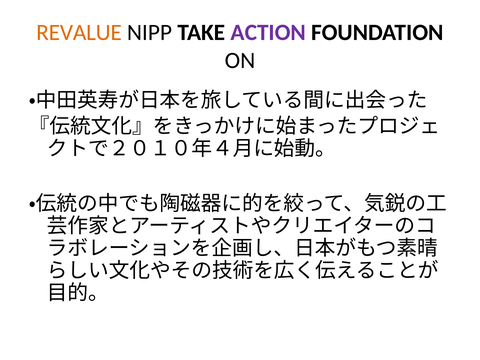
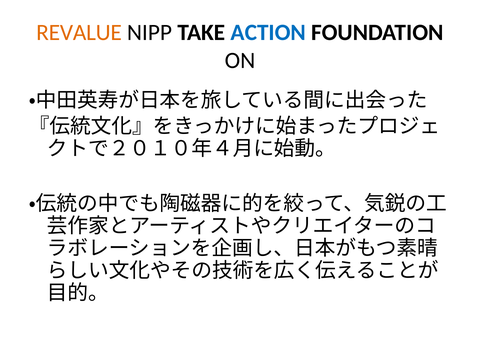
ACTION colour: purple -> blue
